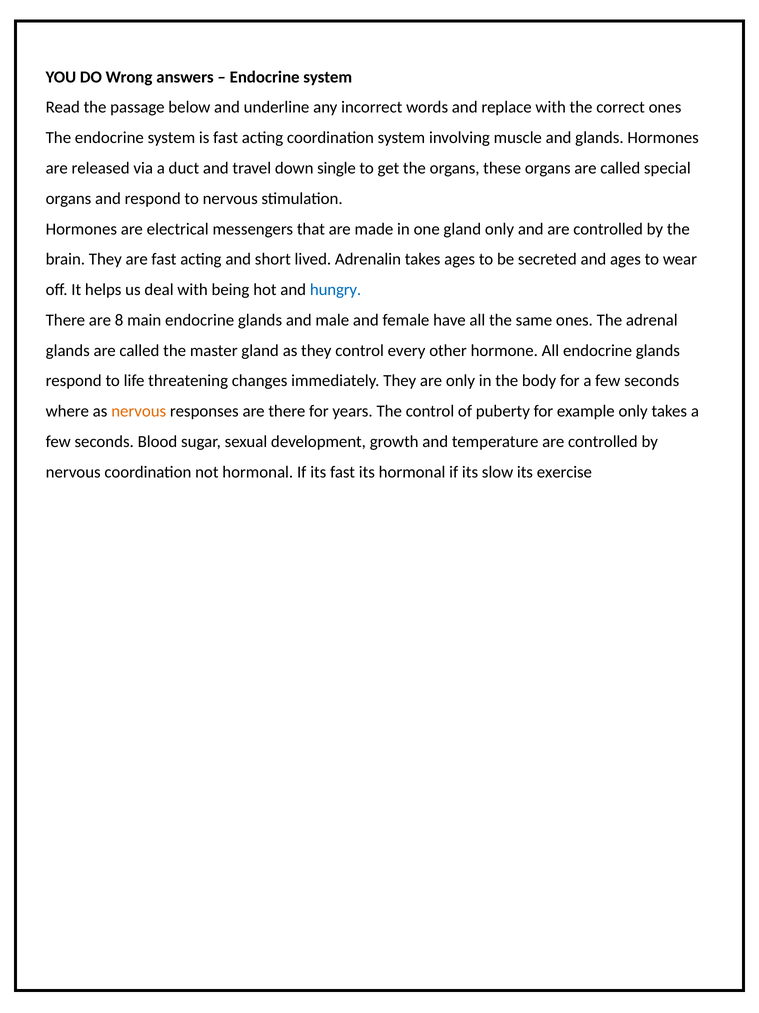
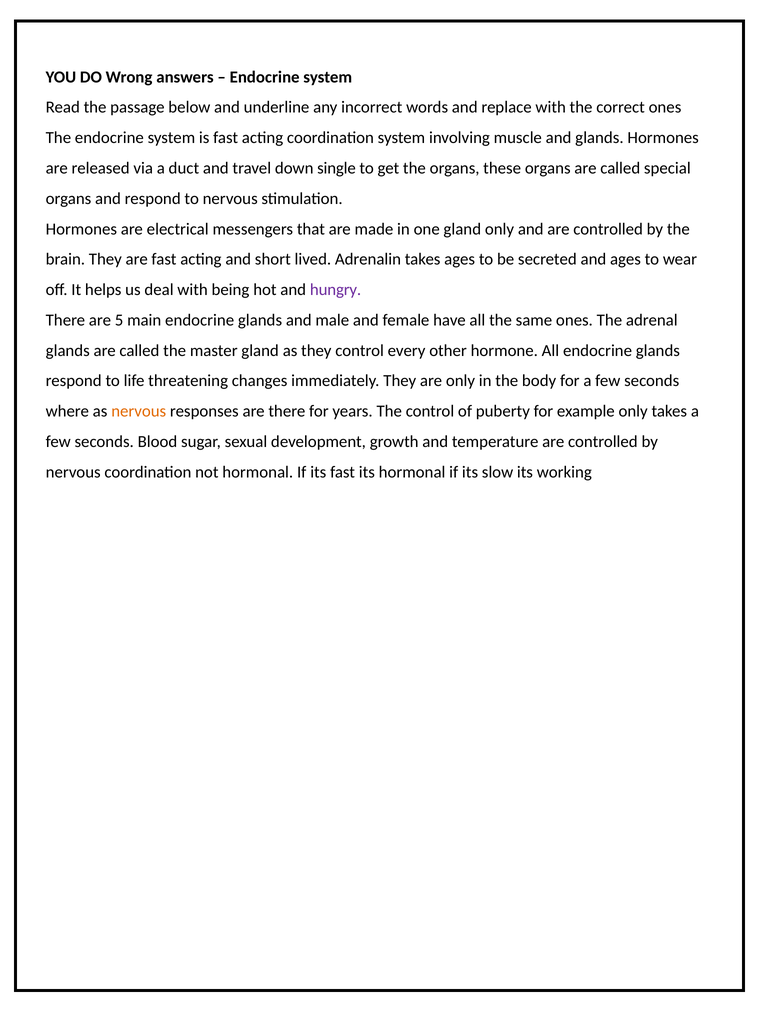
hungry colour: blue -> purple
8: 8 -> 5
exercise: exercise -> working
